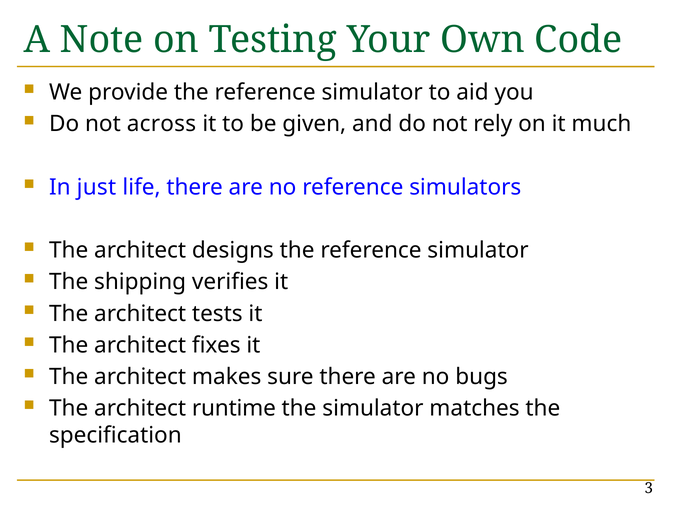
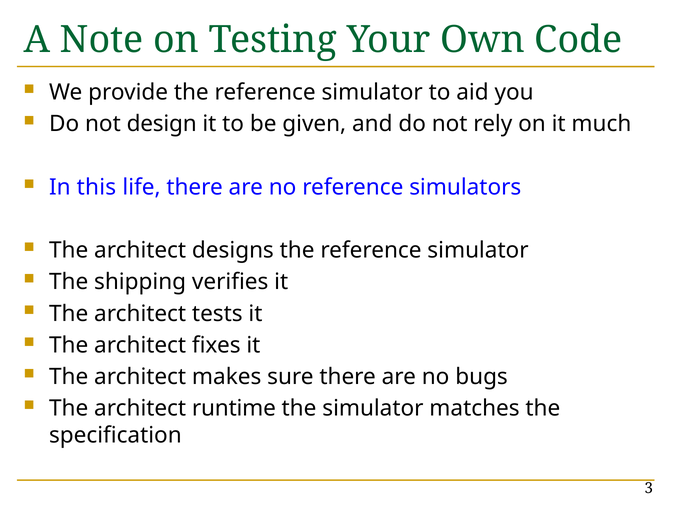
across: across -> design
just: just -> this
